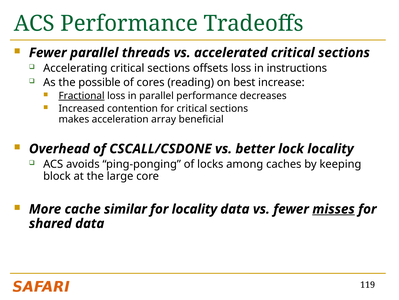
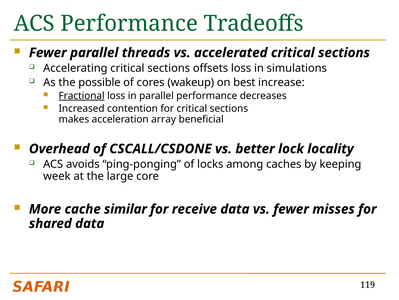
instructions: instructions -> simulations
reading: reading -> wakeup
block: block -> week
for locality: locality -> receive
misses underline: present -> none
